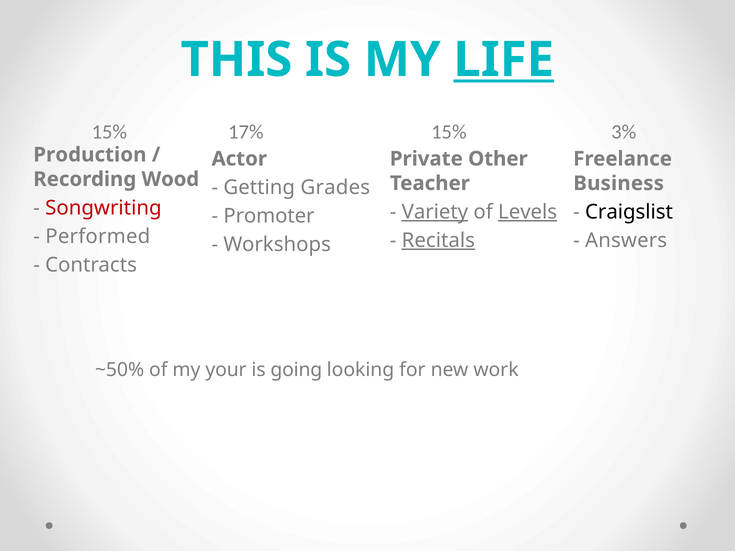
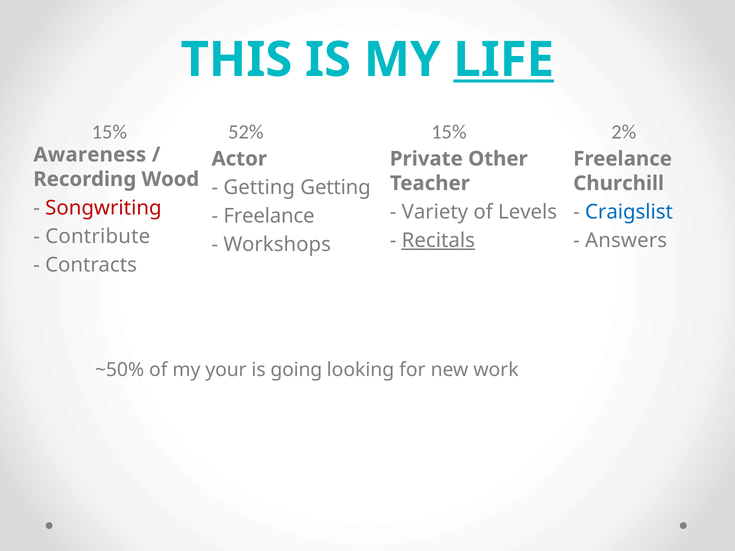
17%: 17% -> 52%
3%: 3% -> 2%
Production: Production -> Awareness
Business: Business -> Churchill
Getting Grades: Grades -> Getting
Variety underline: present -> none
Levels underline: present -> none
Craigslist colour: black -> blue
Promoter at (269, 216): Promoter -> Freelance
Performed: Performed -> Contribute
